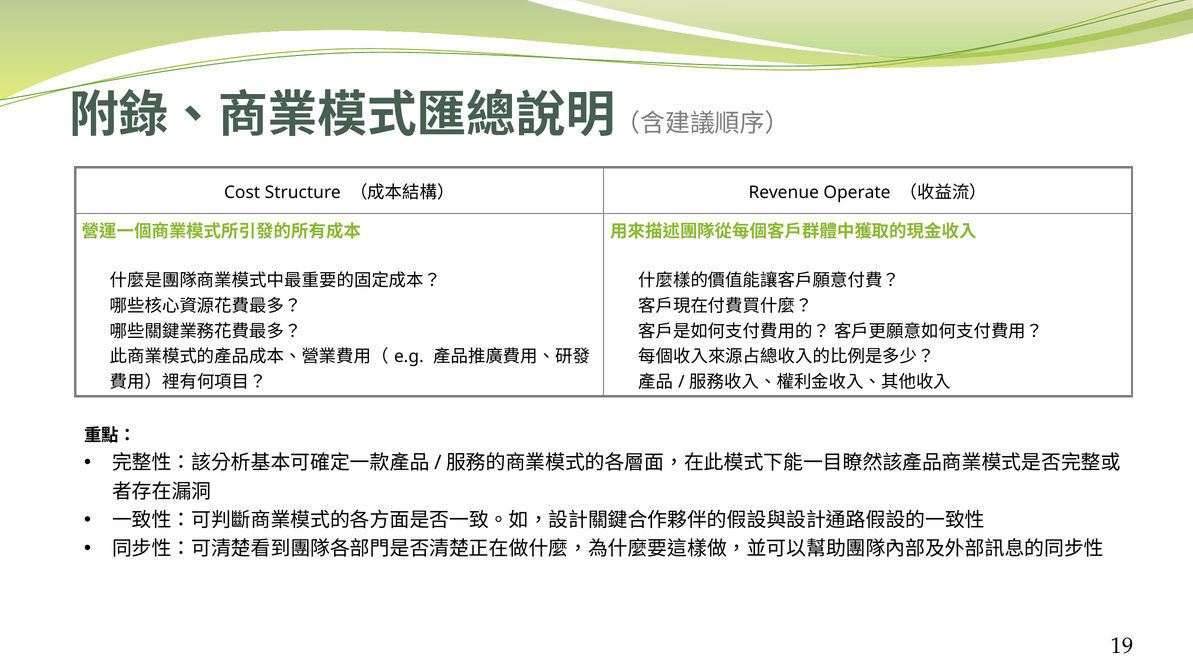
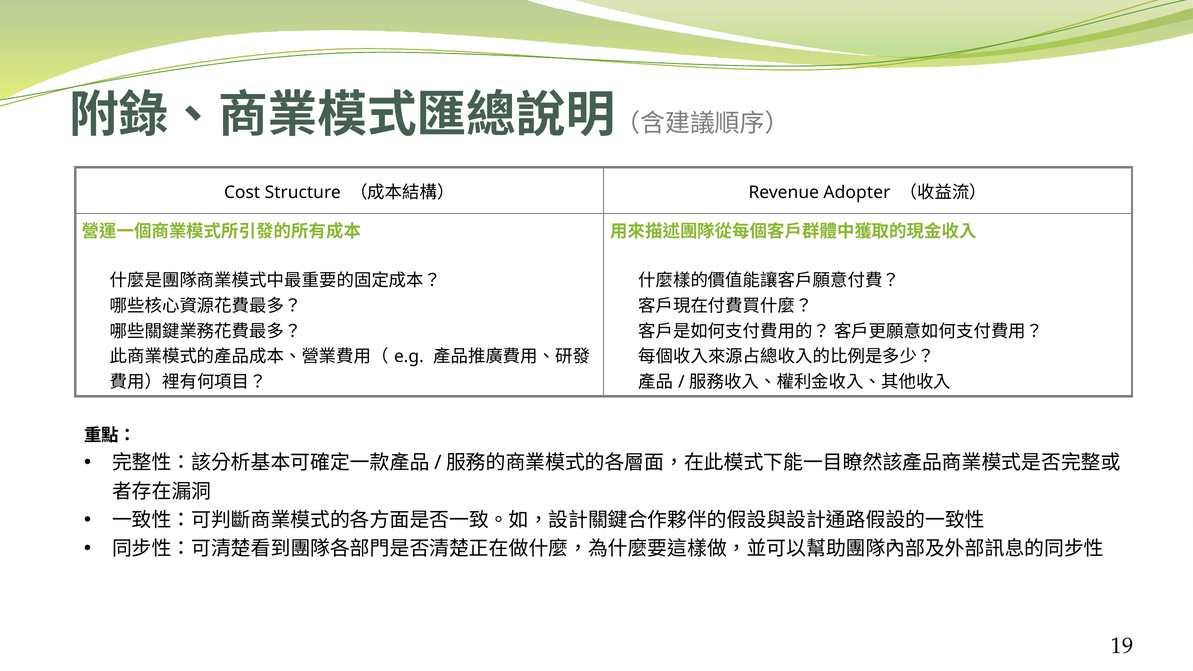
Operate: Operate -> Adopter
